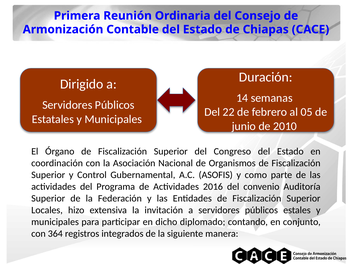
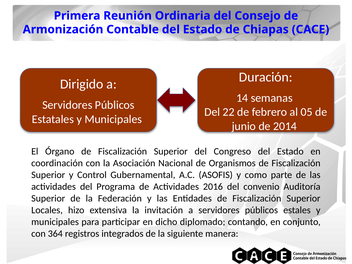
2010: 2010 -> 2014
